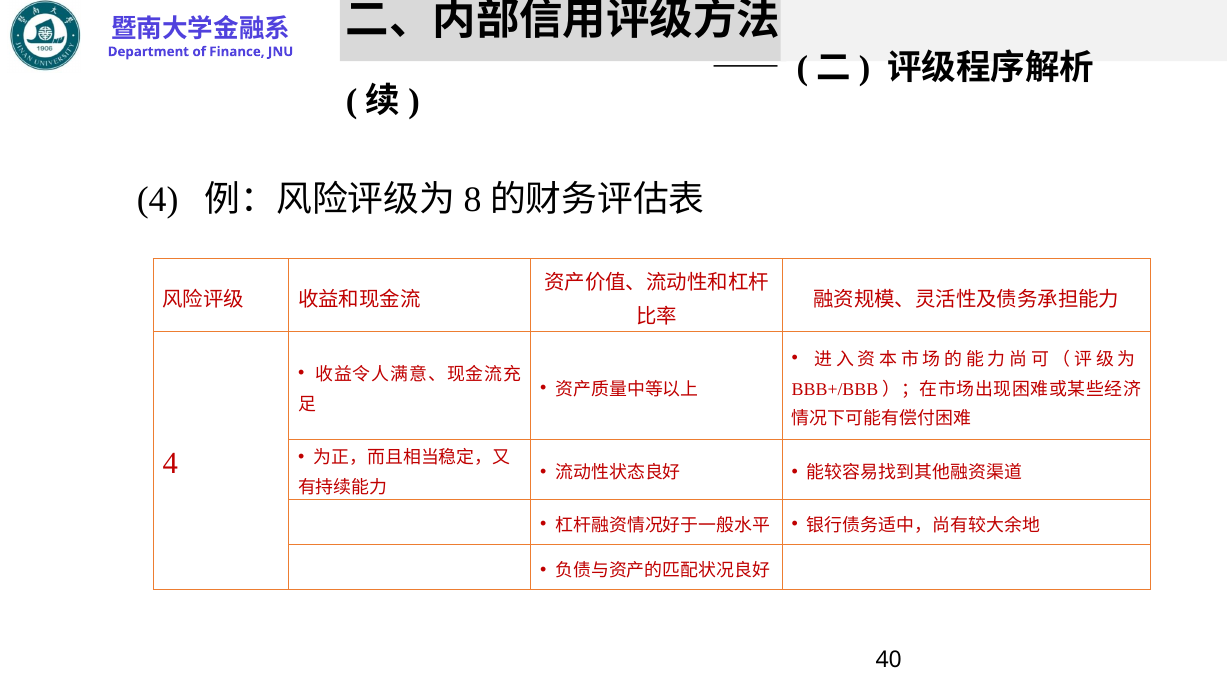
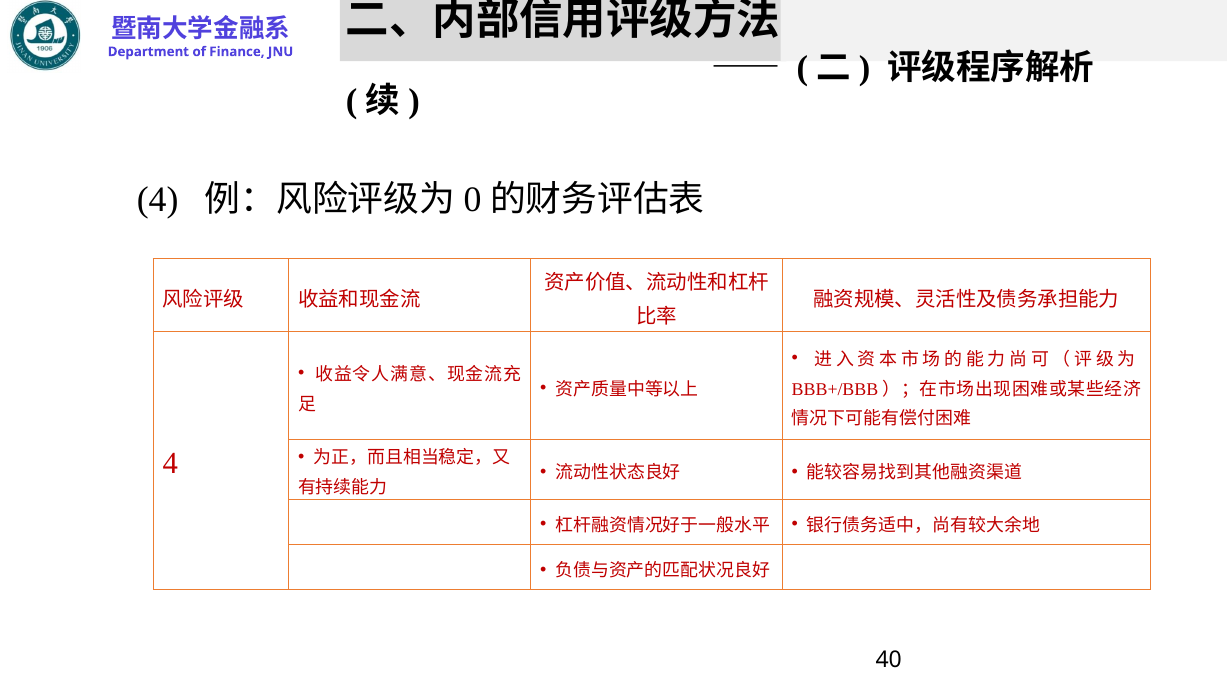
8: 8 -> 0
